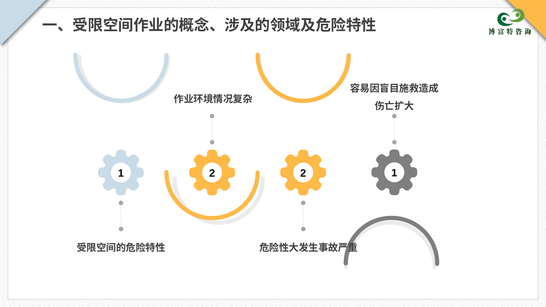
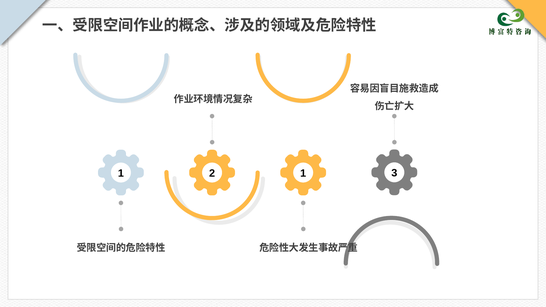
1 2: 2 -> 1
2 1: 1 -> 3
